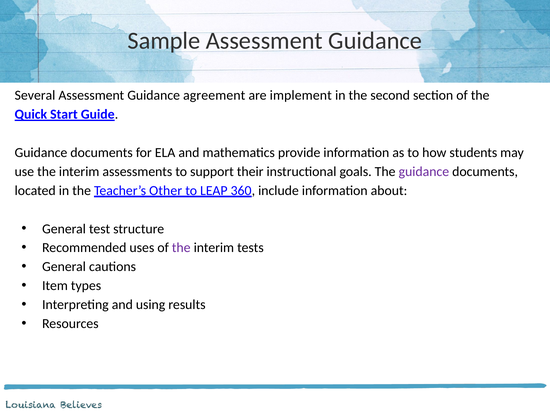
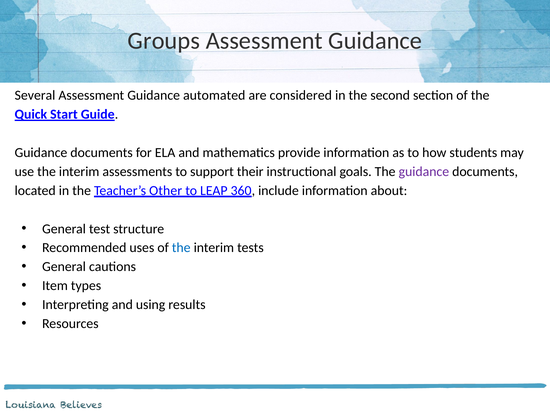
Sample: Sample -> Groups
agreement: agreement -> automated
implement: implement -> considered
the at (181, 247) colour: purple -> blue
